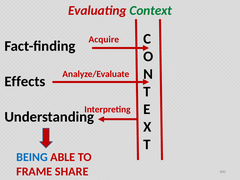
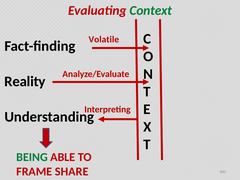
Acquire: Acquire -> Volatile
Effects: Effects -> Reality
BEING colour: blue -> green
